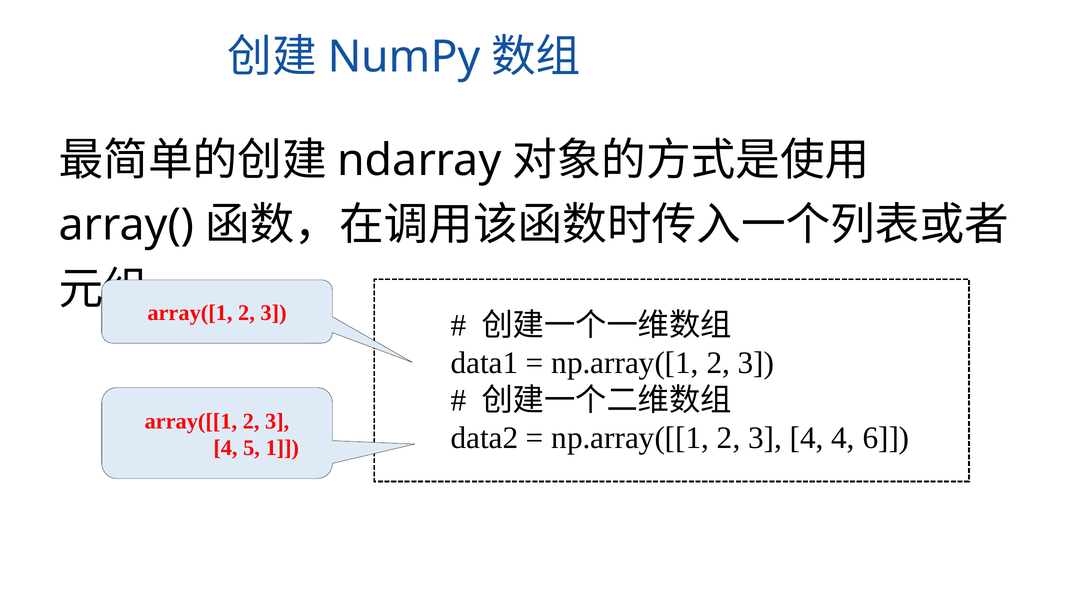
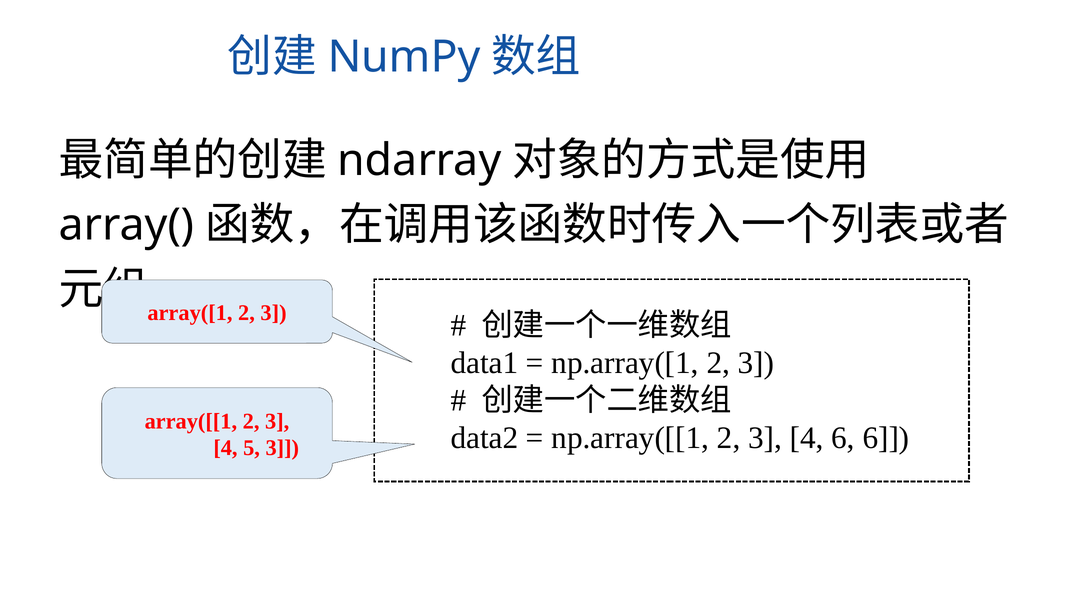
4 4: 4 -> 6
5 1: 1 -> 3
